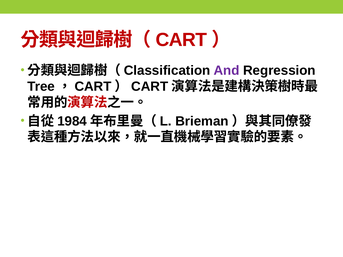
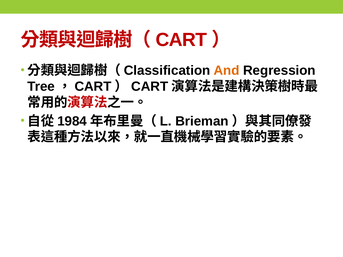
And colour: purple -> orange
